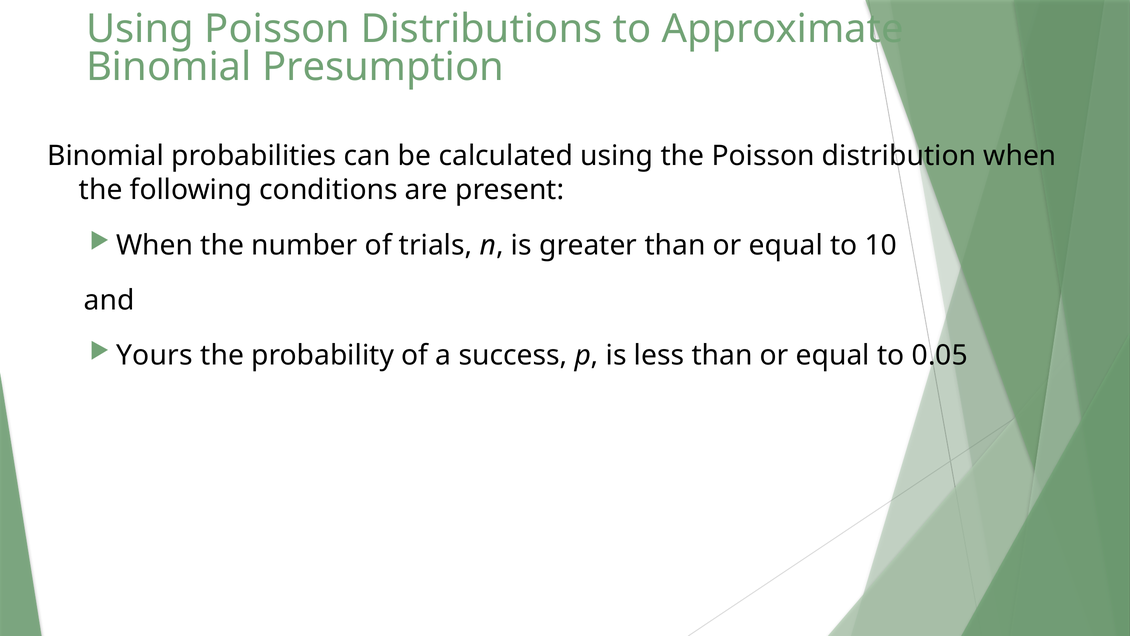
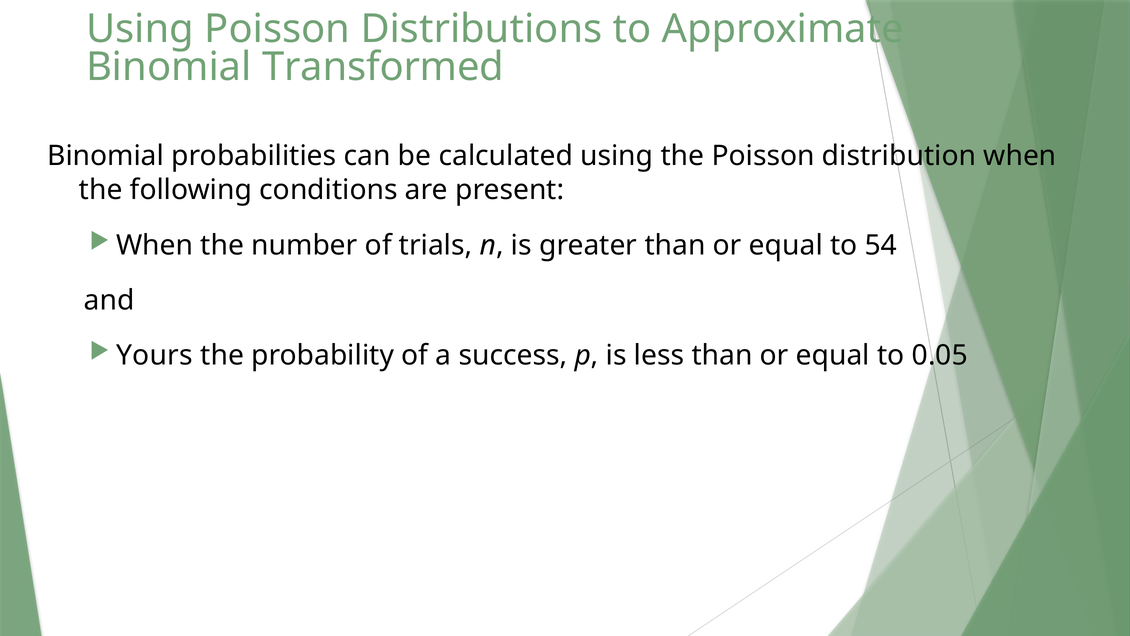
Presumption: Presumption -> Transformed
10: 10 -> 54
